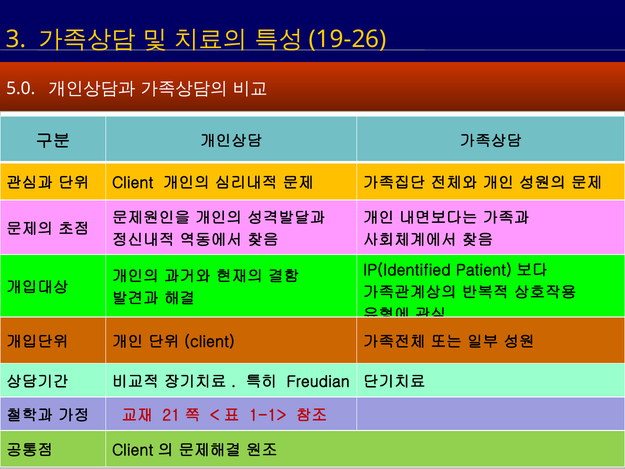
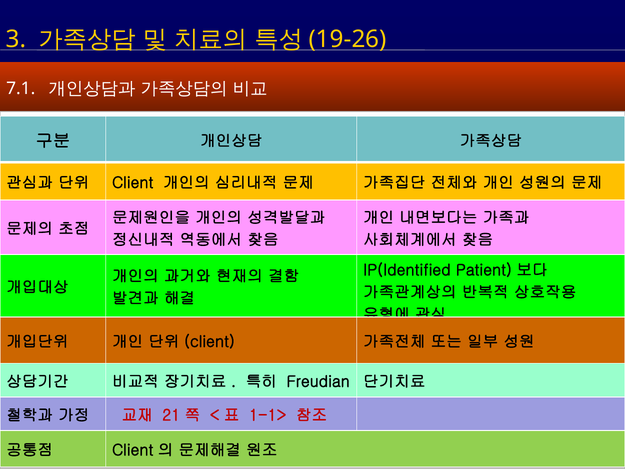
5.0: 5.0 -> 7.1
